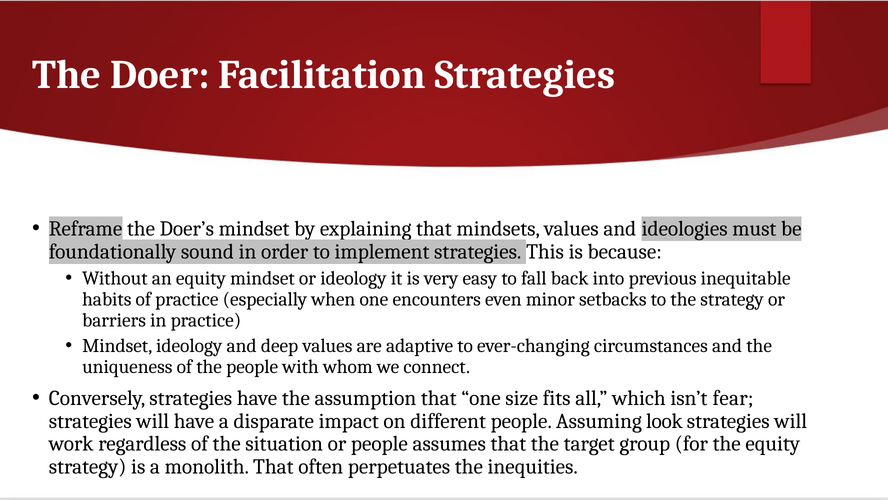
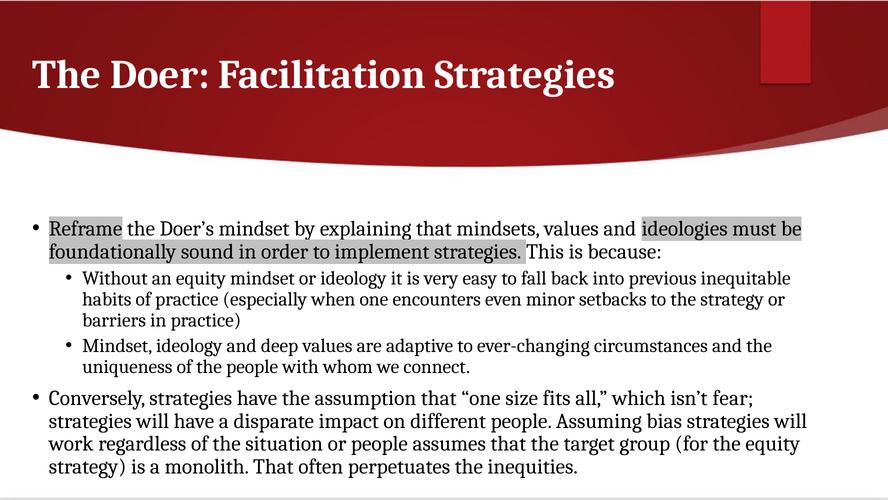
look: look -> bias
